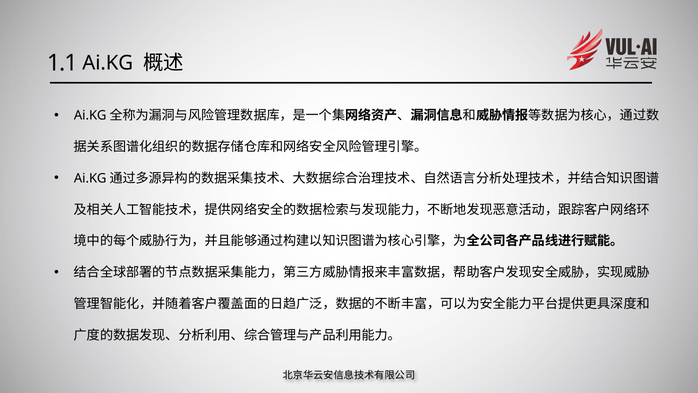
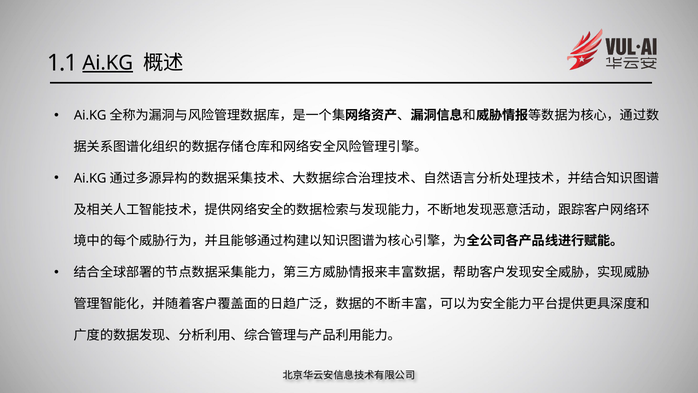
Ai.KG underline: none -> present
